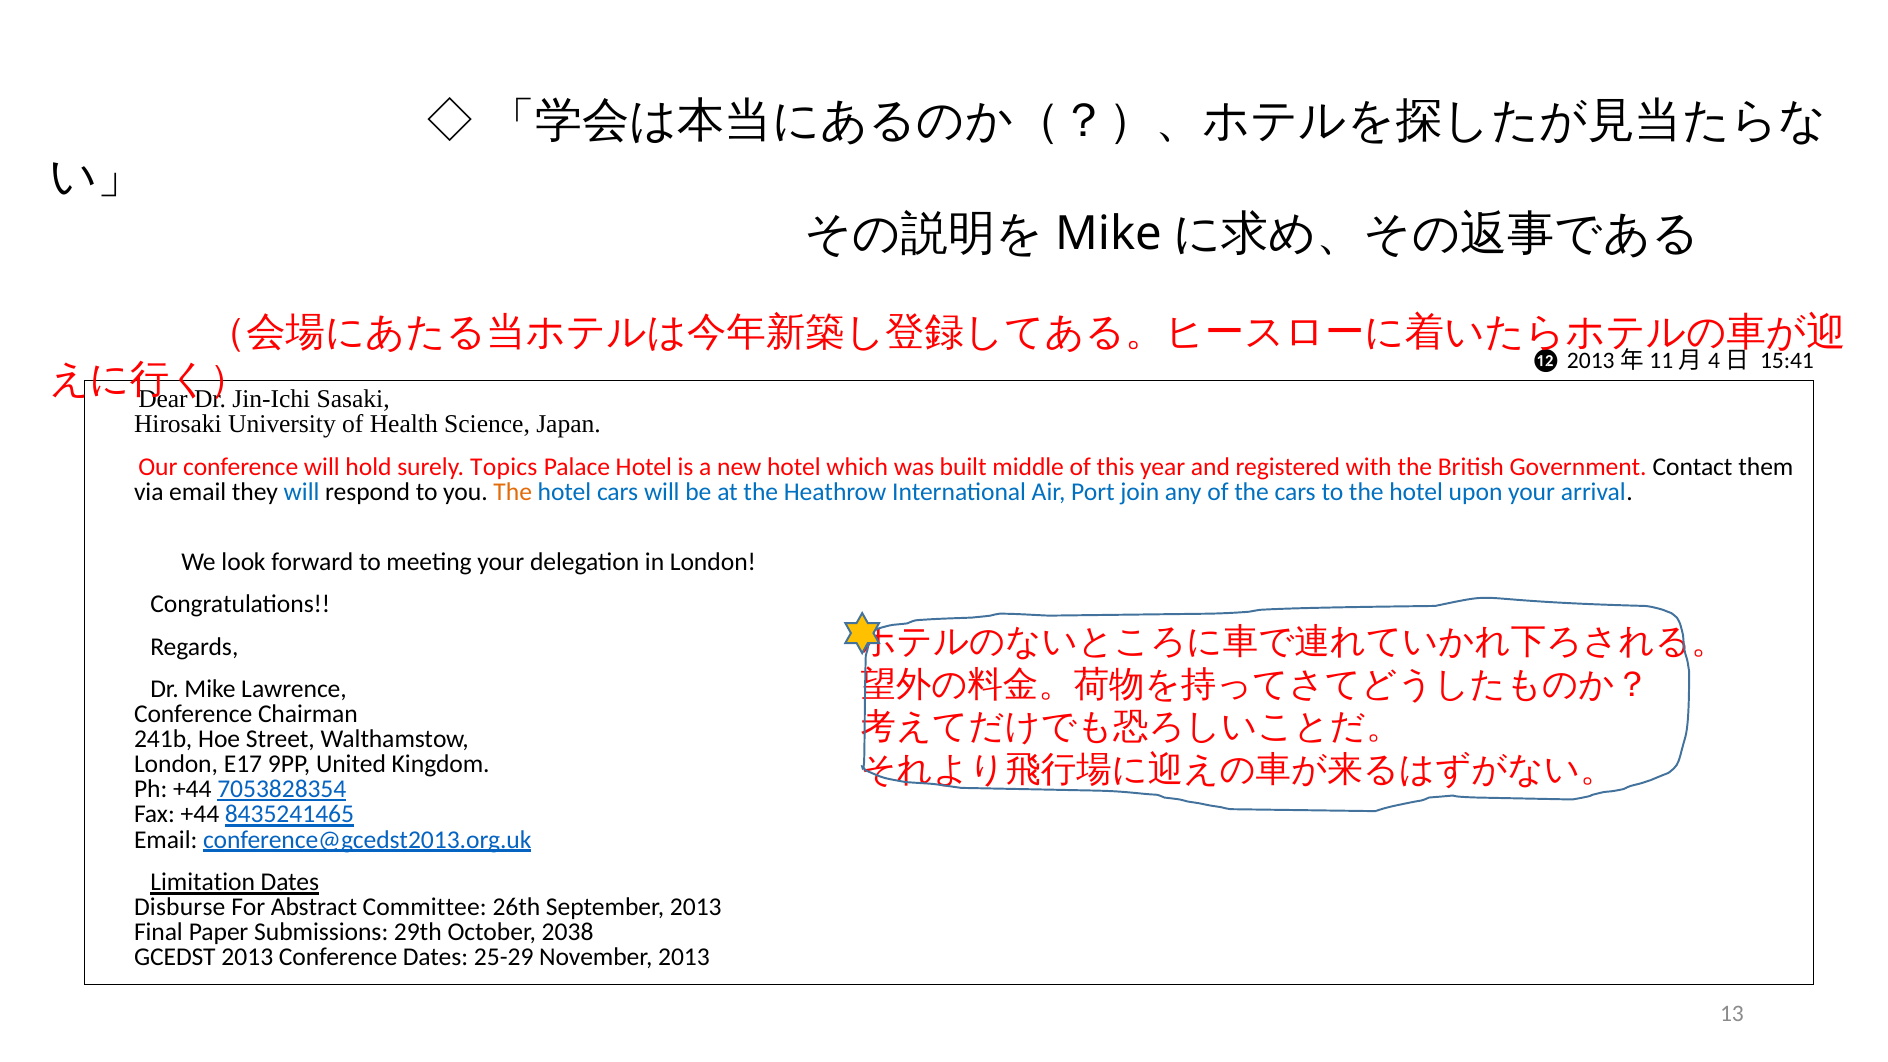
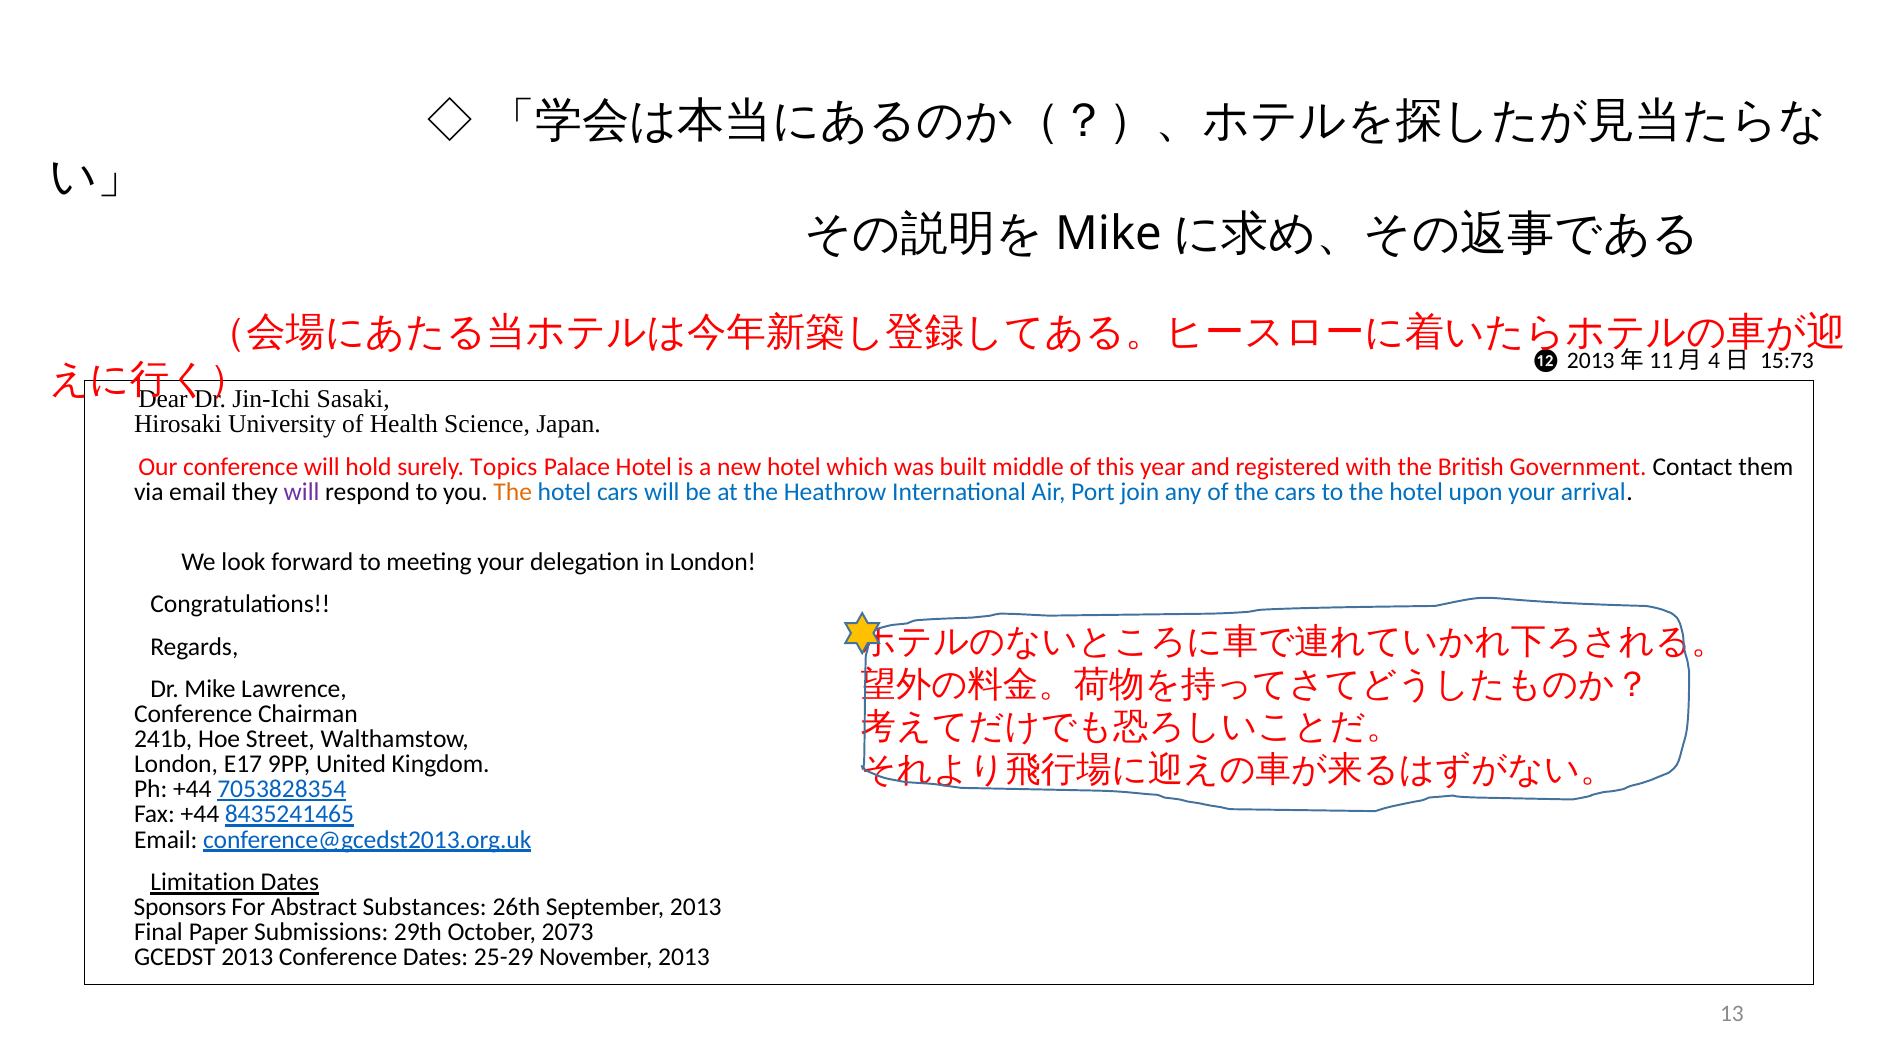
15:41: 15:41 -> 15:73
will at (302, 492) colour: blue -> purple
Disburse: Disburse -> Sponsors
Committee: Committee -> Substances
2038: 2038 -> 2073
